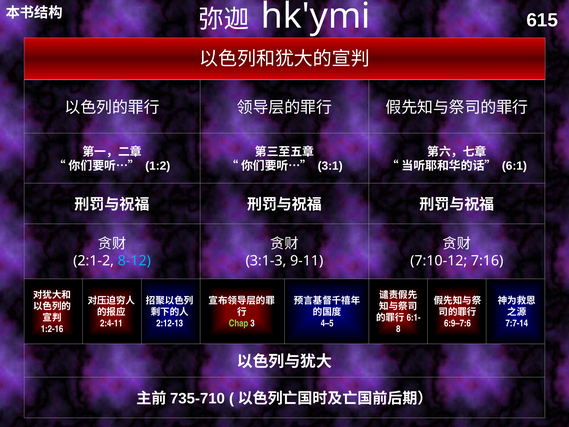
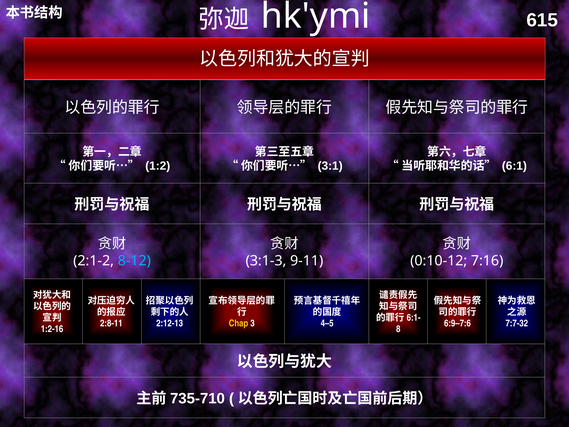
7:10-12: 7:10-12 -> 0:10-12
2:4-11: 2:4-11 -> 2:8-11
Chap colour: light green -> yellow
7:7-14: 7:7-14 -> 7:7-32
